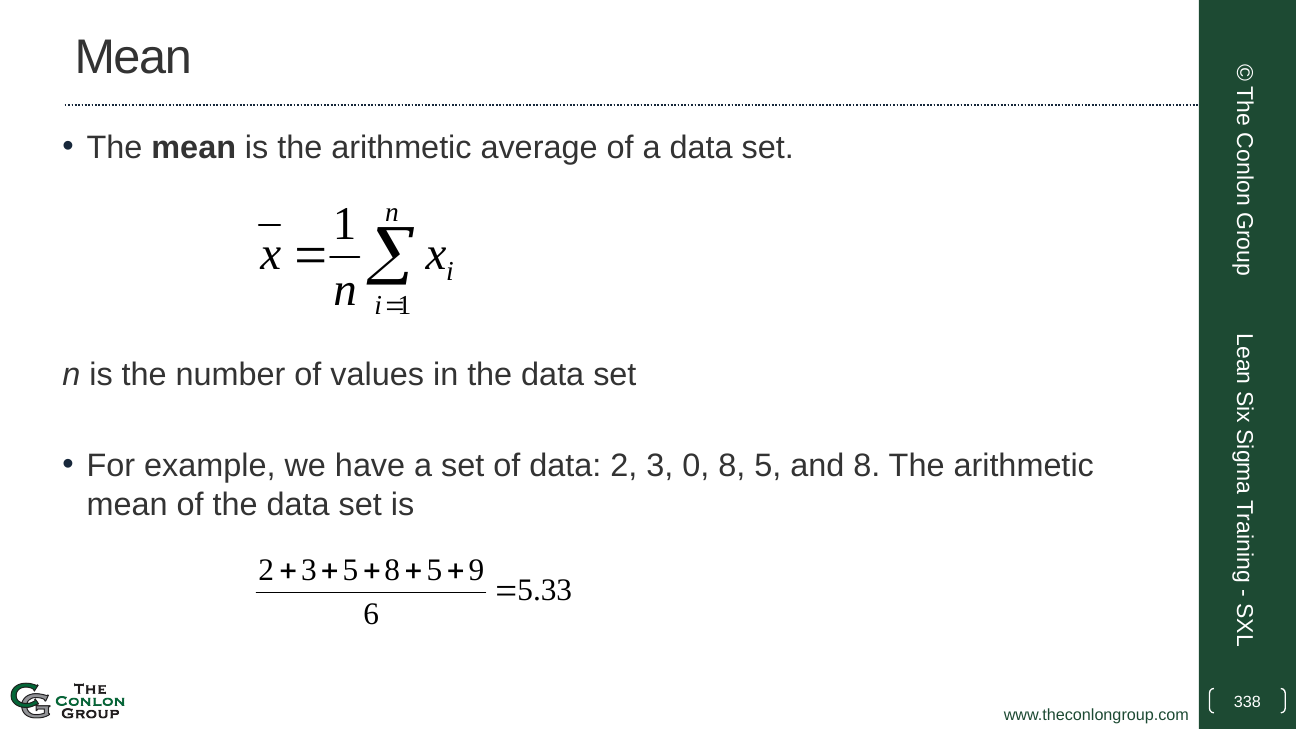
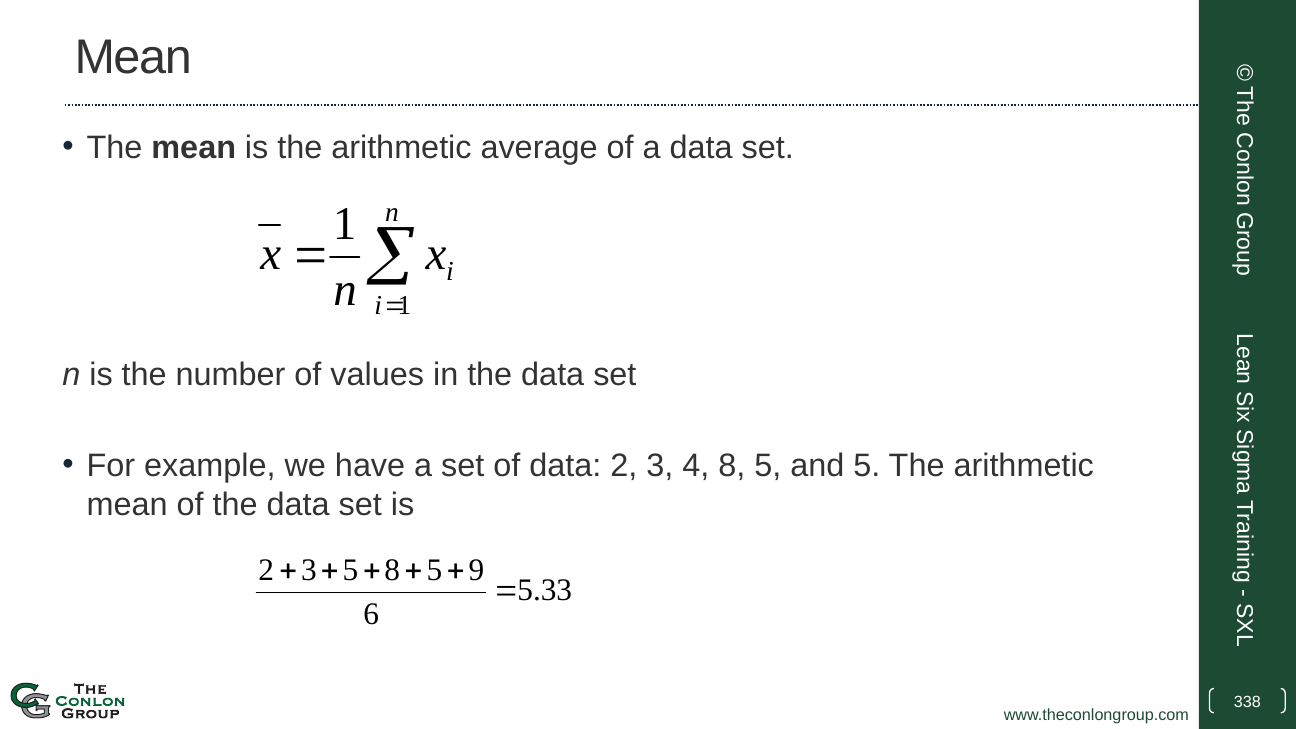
0: 0 -> 4
and 8: 8 -> 5
